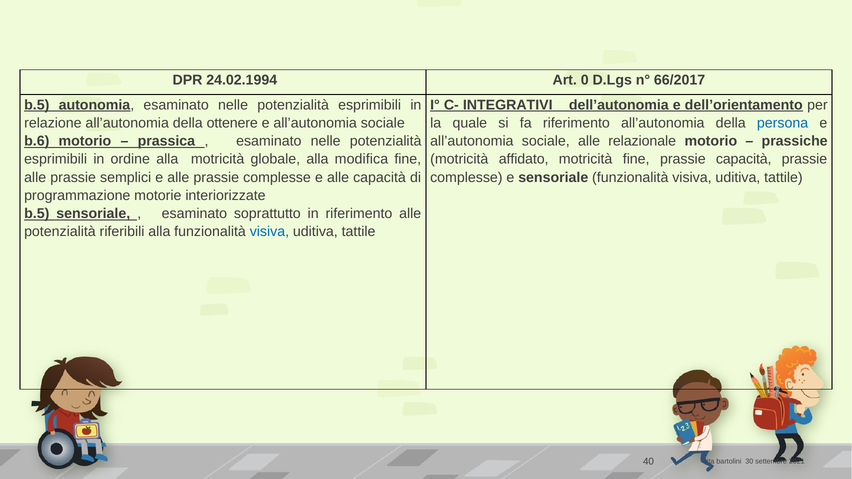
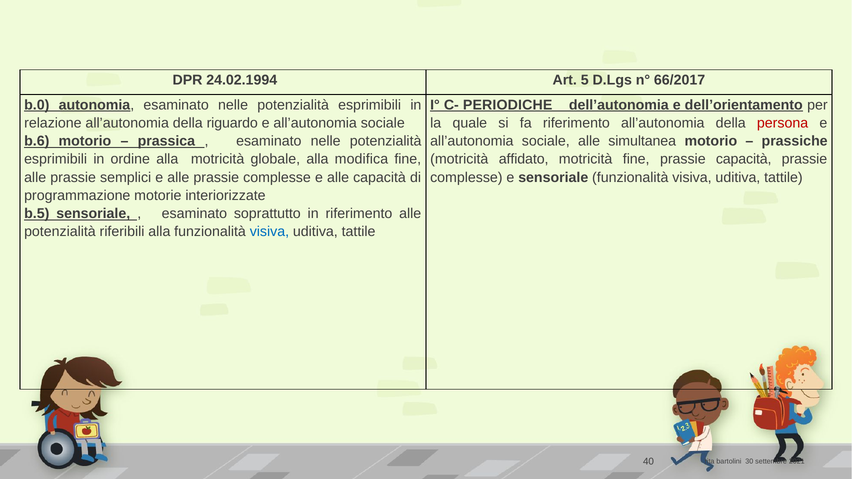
0: 0 -> 5
b.5 at (37, 105): b.5 -> b.0
INTEGRATIVI: INTEGRATIVI -> PERIODICHE
ottenere: ottenere -> riguardo
persona colour: blue -> red
relazionale: relazionale -> simultanea
